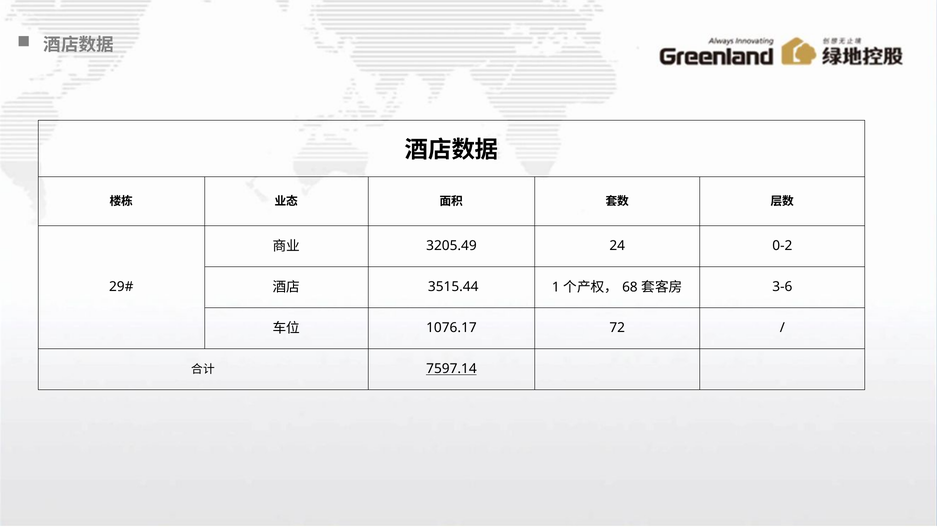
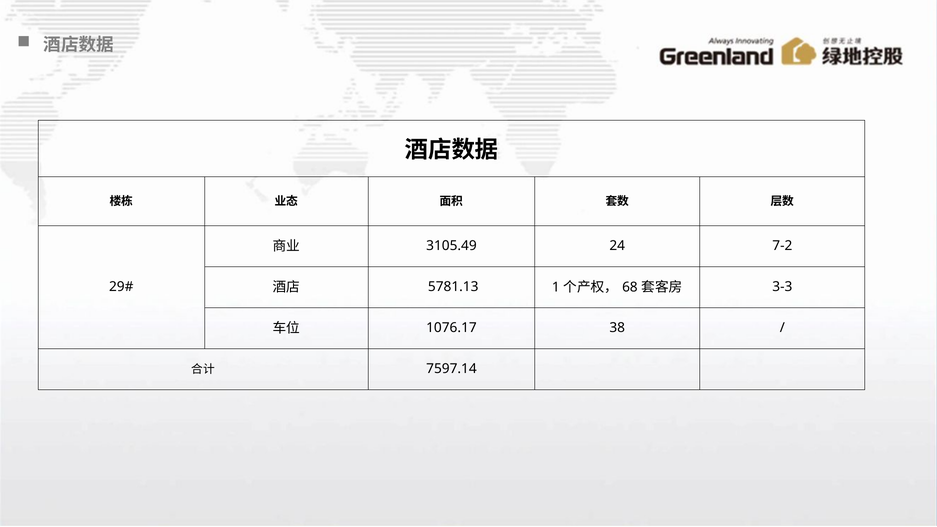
3205.49: 3205.49 -> 3105.49
0-2: 0-2 -> 7-2
3515.44: 3515.44 -> 5781.13
3-6: 3-6 -> 3-3
72: 72 -> 38
7597.14 underline: present -> none
